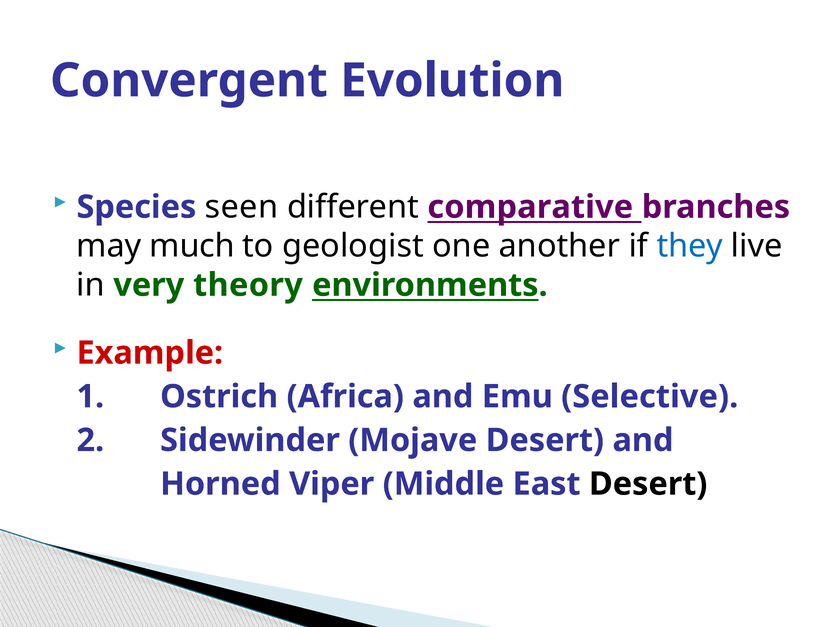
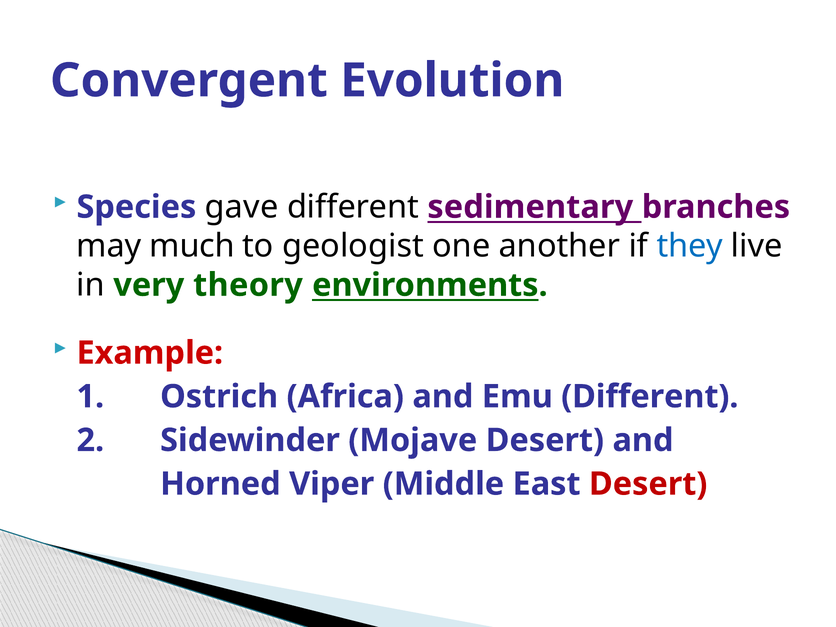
seen: seen -> gave
comparative: comparative -> sedimentary
Emu Selective: Selective -> Different
Desert at (648, 484) colour: black -> red
